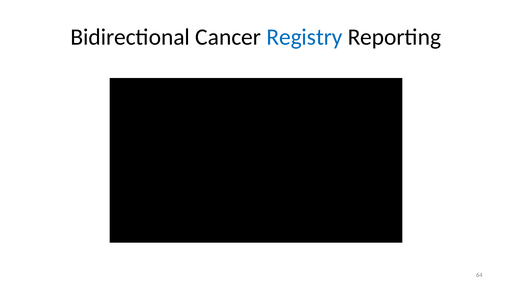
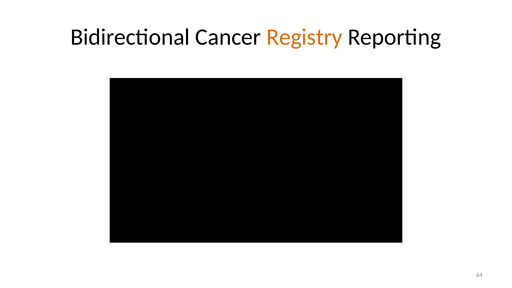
Registry colour: blue -> orange
